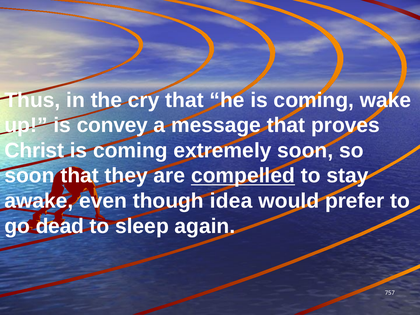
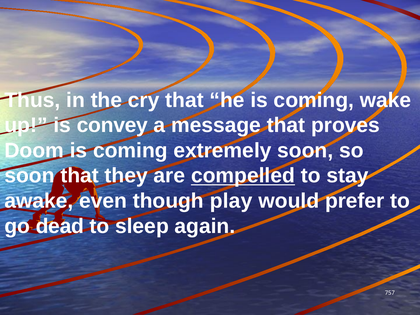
Christ: Christ -> Doom
idea: idea -> play
